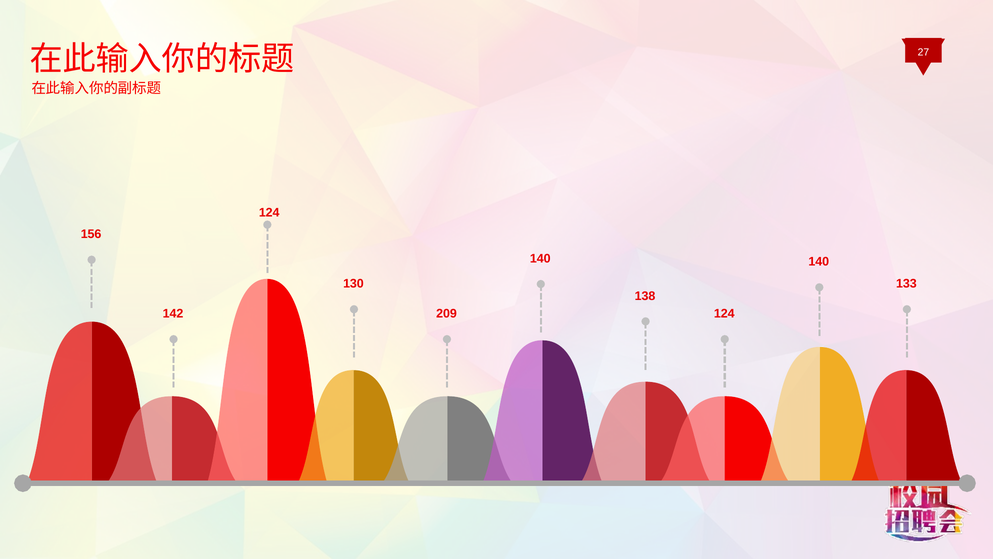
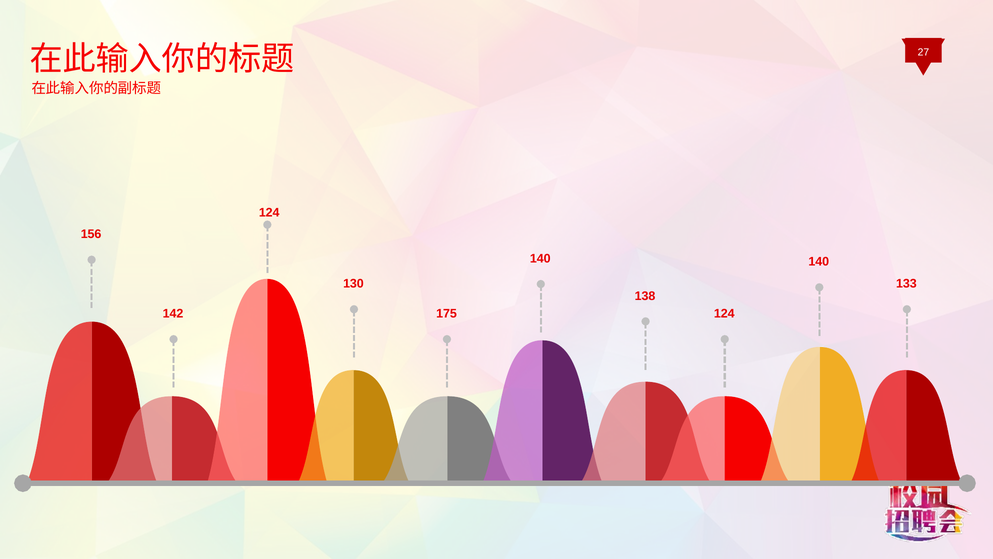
209: 209 -> 175
